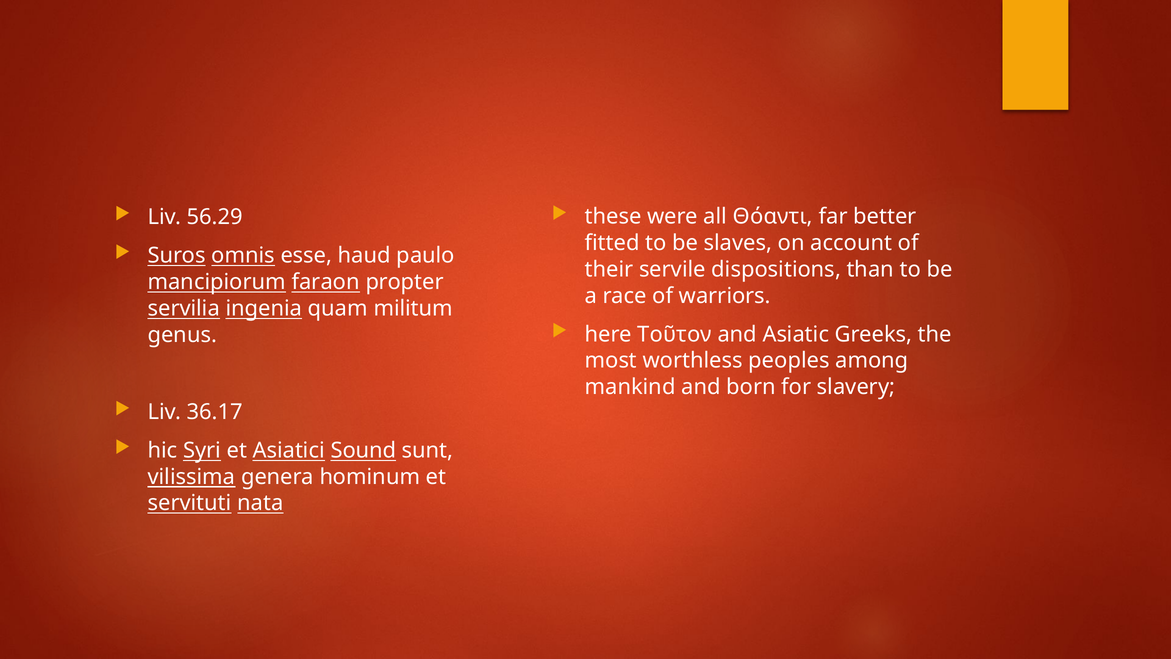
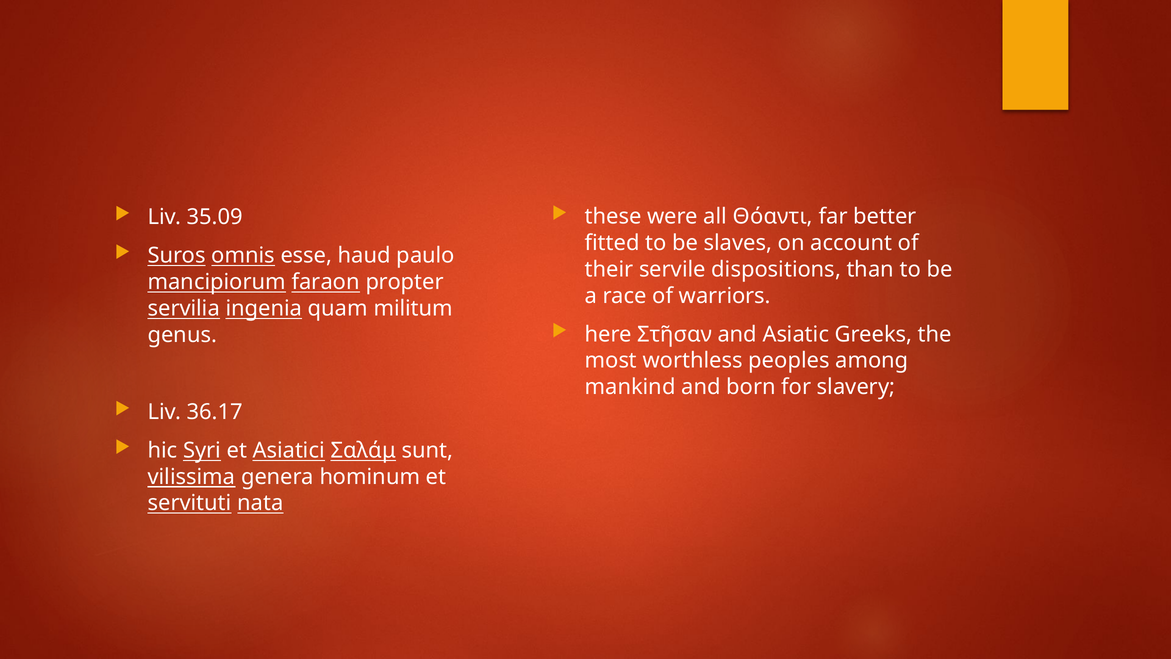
56.29: 56.29 -> 35.09
Τοῦτον: Τοῦτον -> Στῆσαν
Sound: Sound -> Σαλάμ
